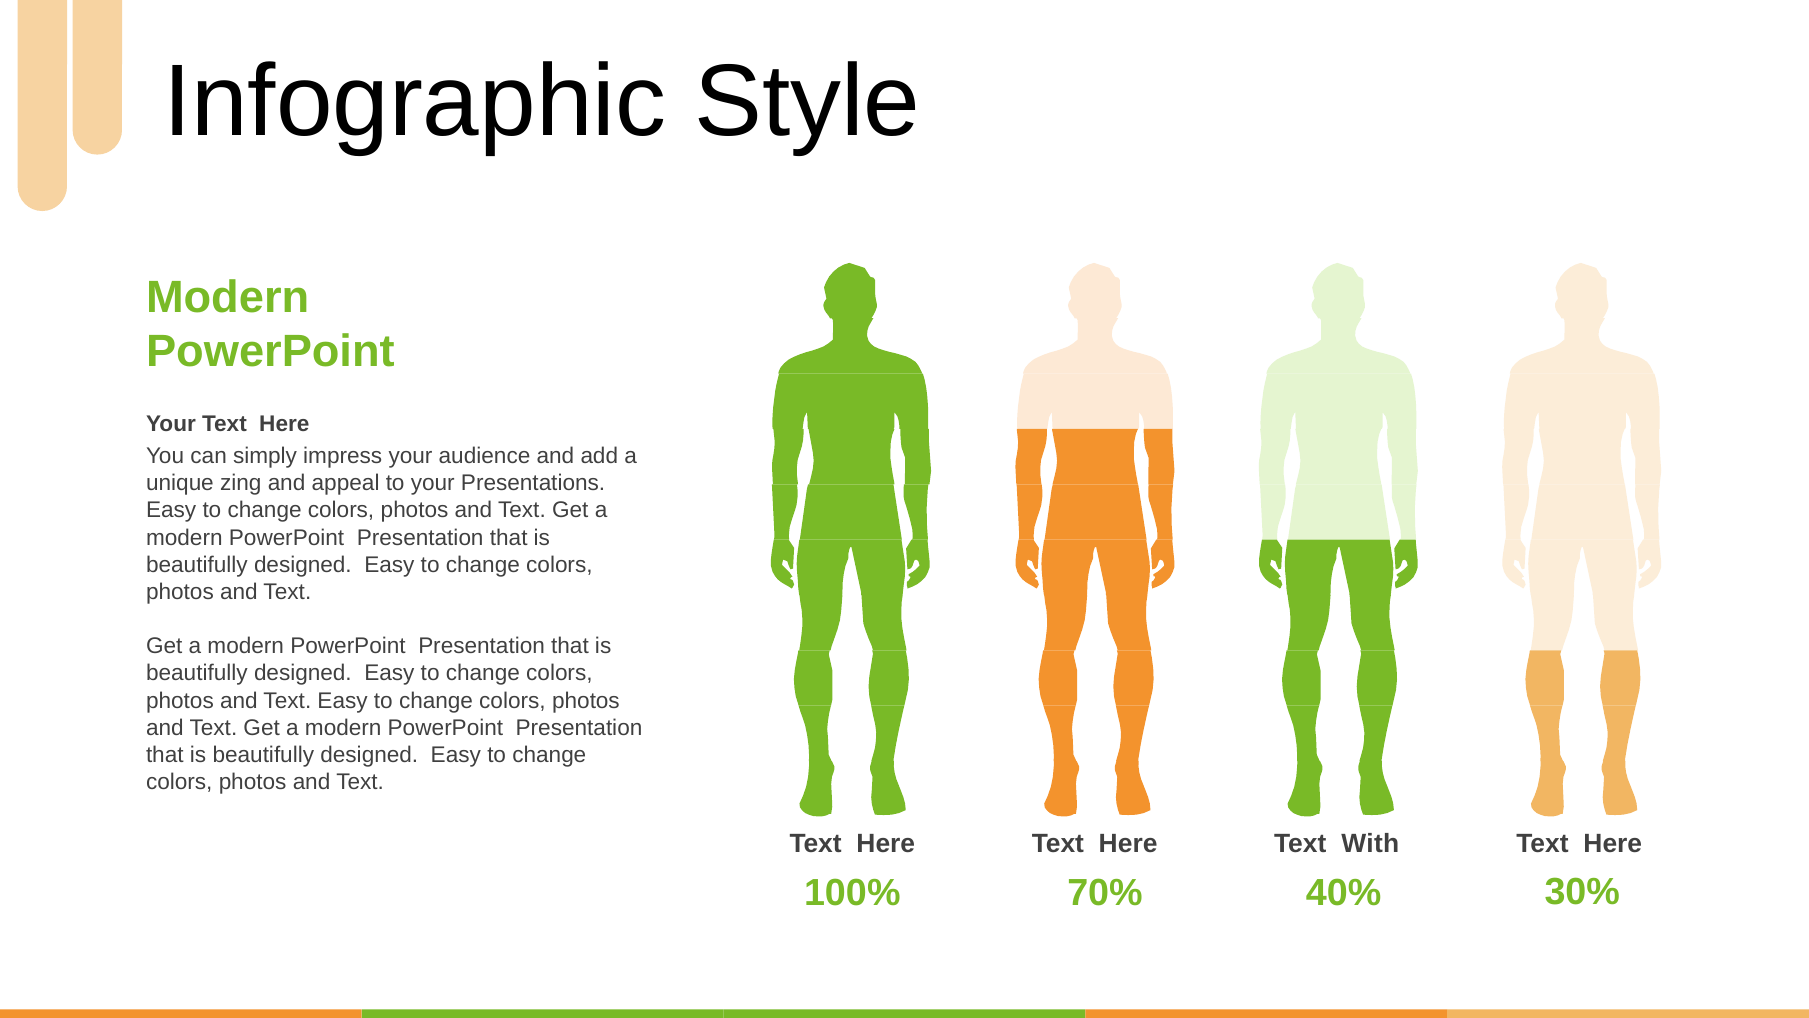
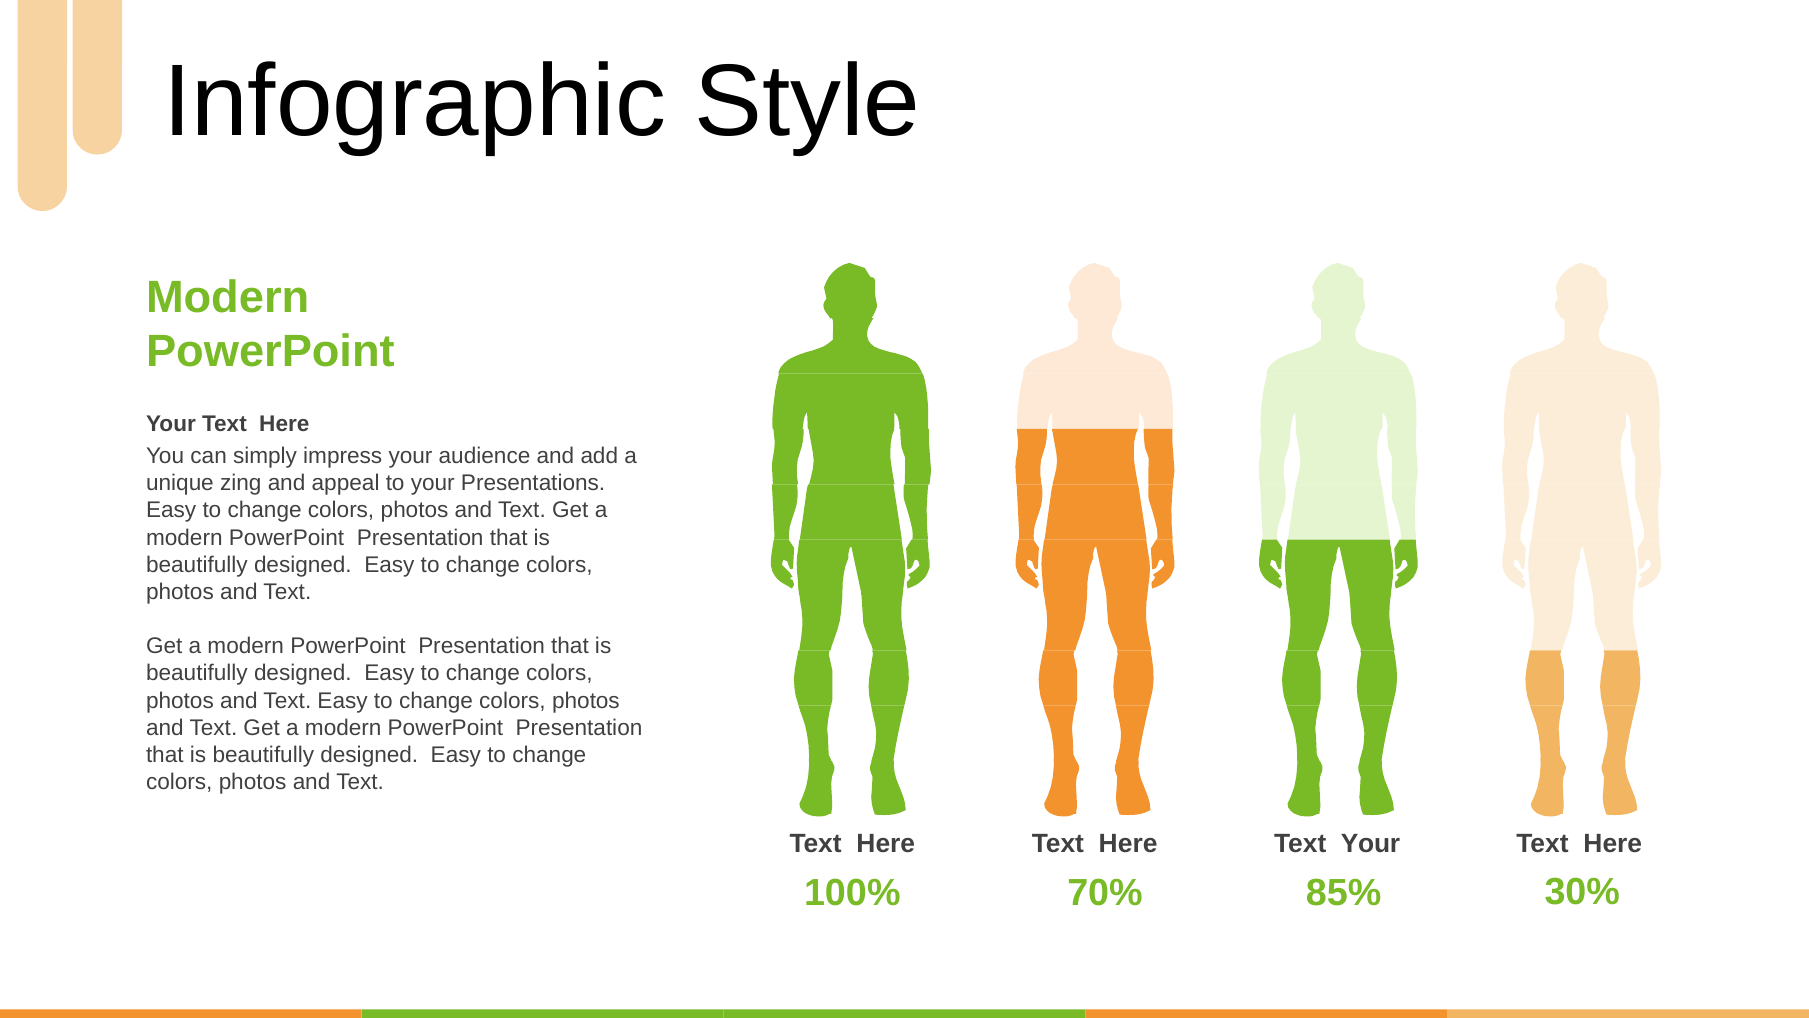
Here Text With: With -> Your
40%: 40% -> 85%
